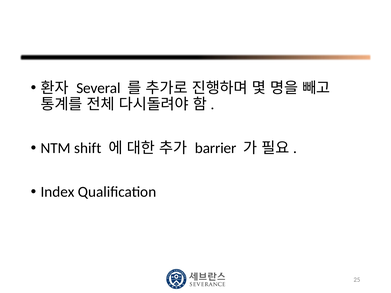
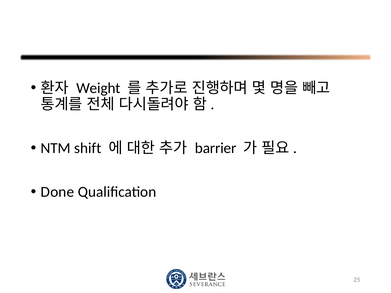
Several: Several -> Weight
Index: Index -> Done
